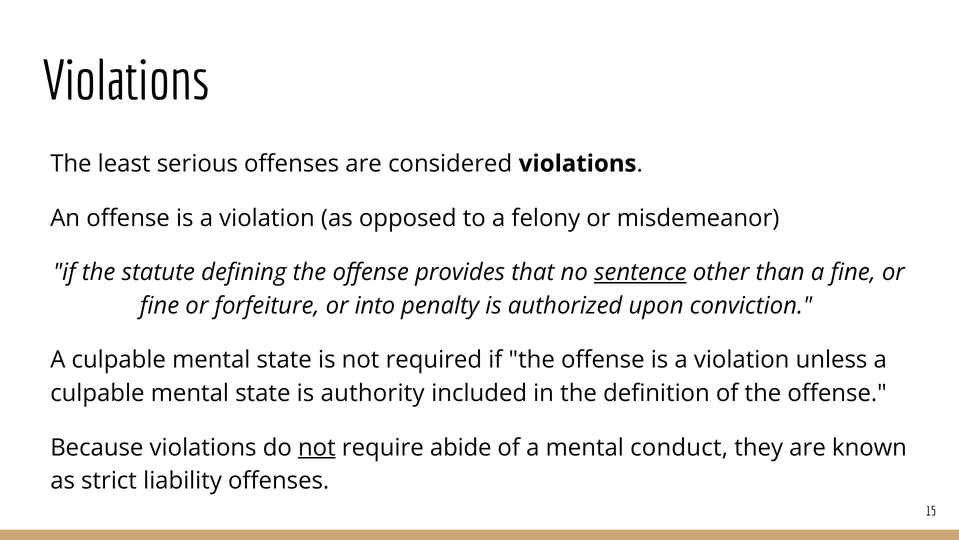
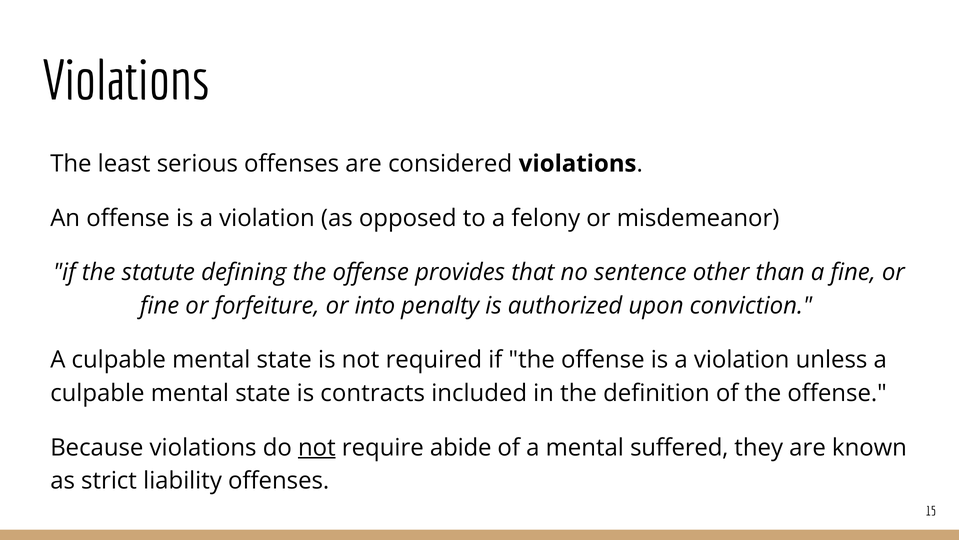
sentence underline: present -> none
authority: authority -> contracts
conduct: conduct -> suffered
